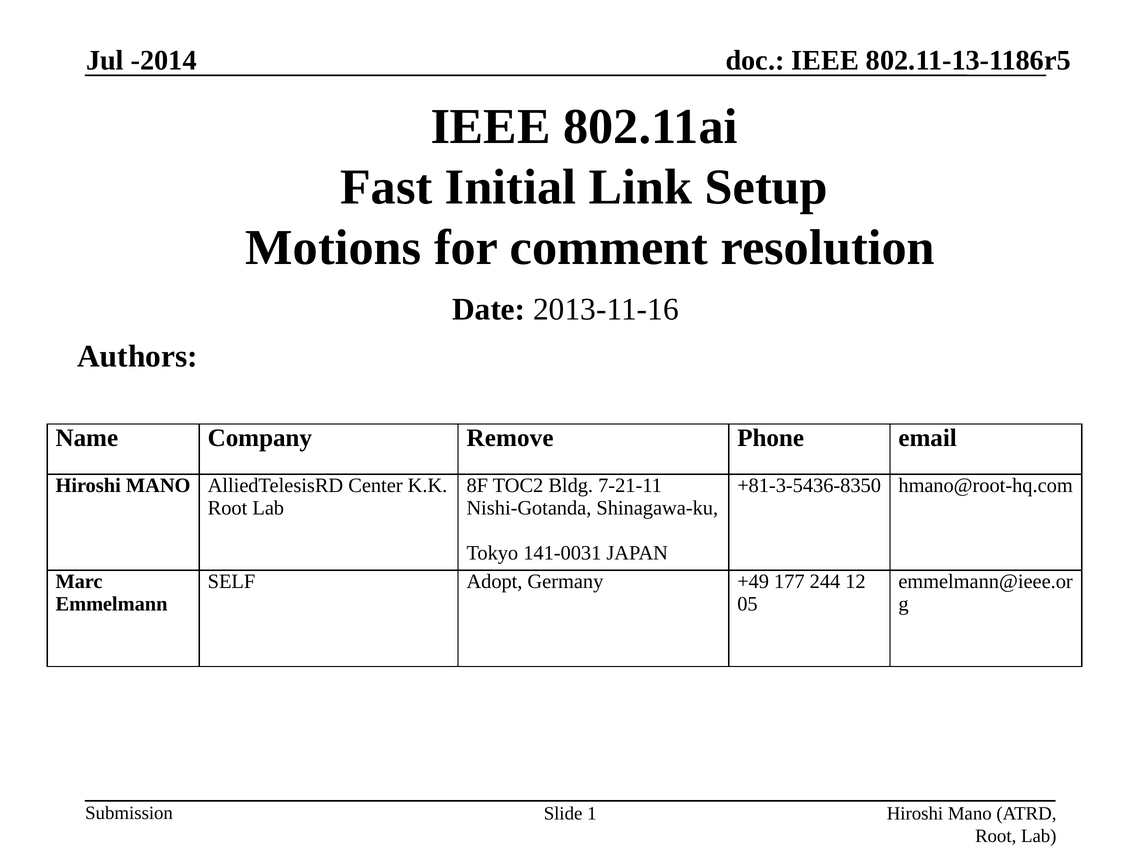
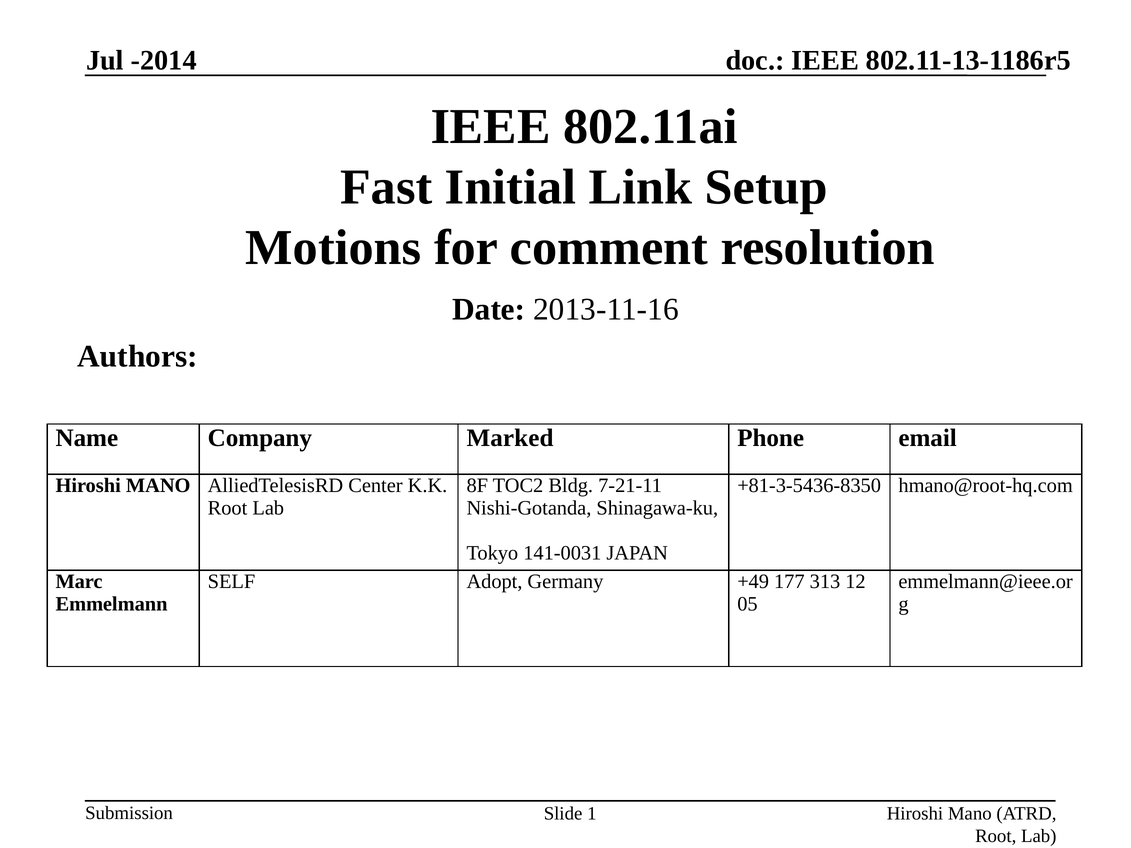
Remove: Remove -> Marked
244: 244 -> 313
